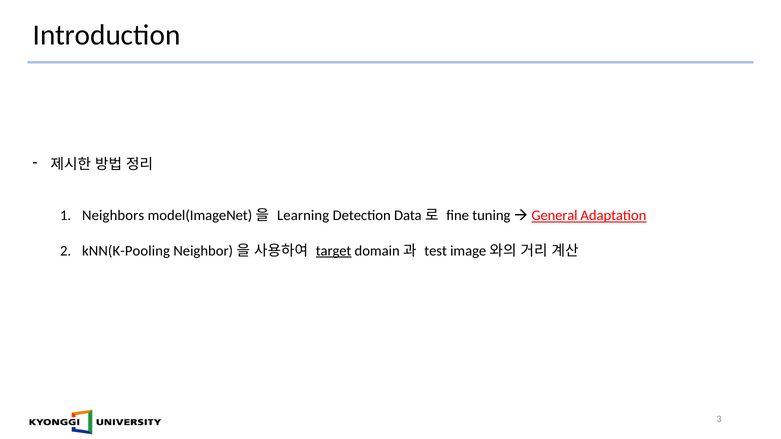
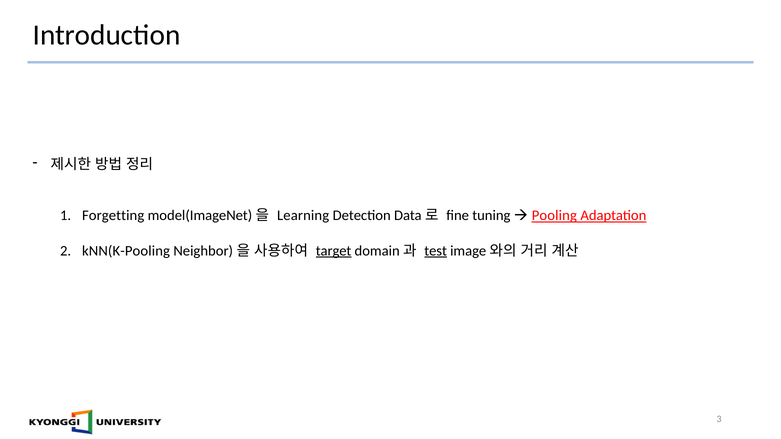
Neighbors: Neighbors -> Forgetting
General: General -> Pooling
test underline: none -> present
